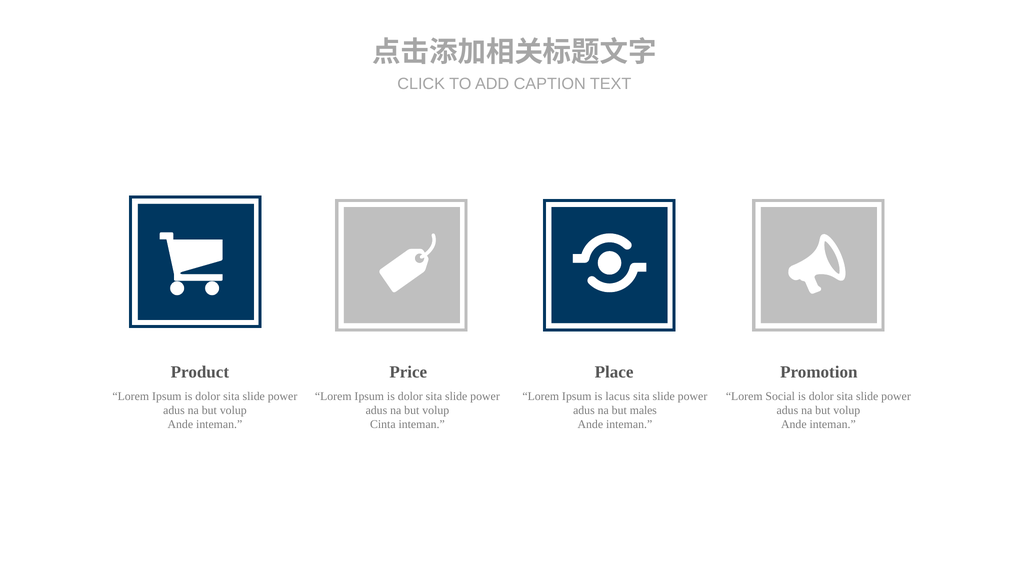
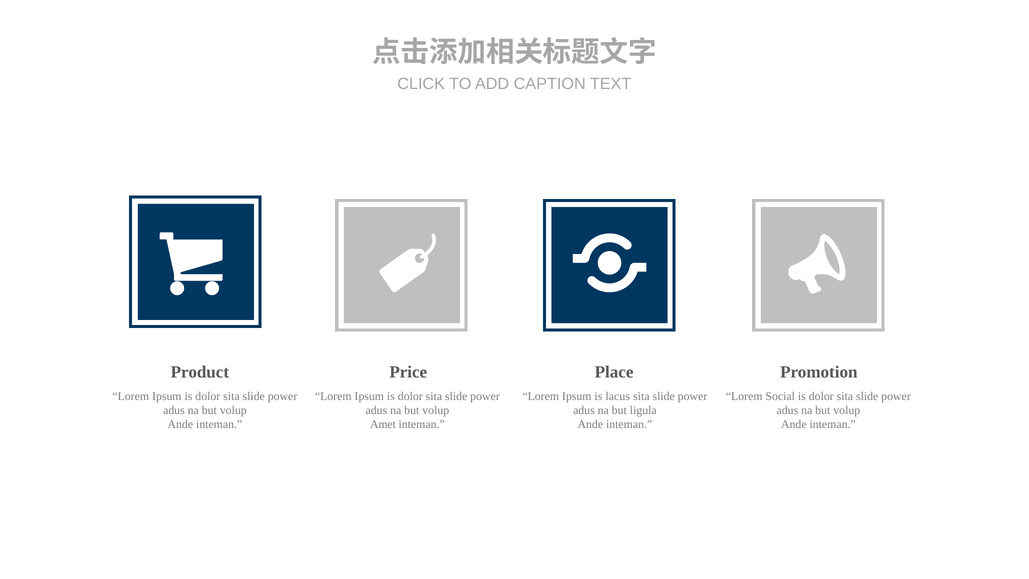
males: males -> ligula
Cinta: Cinta -> Amet
